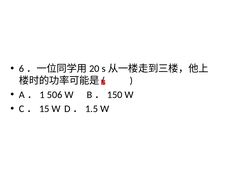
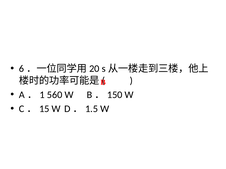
506: 506 -> 560
